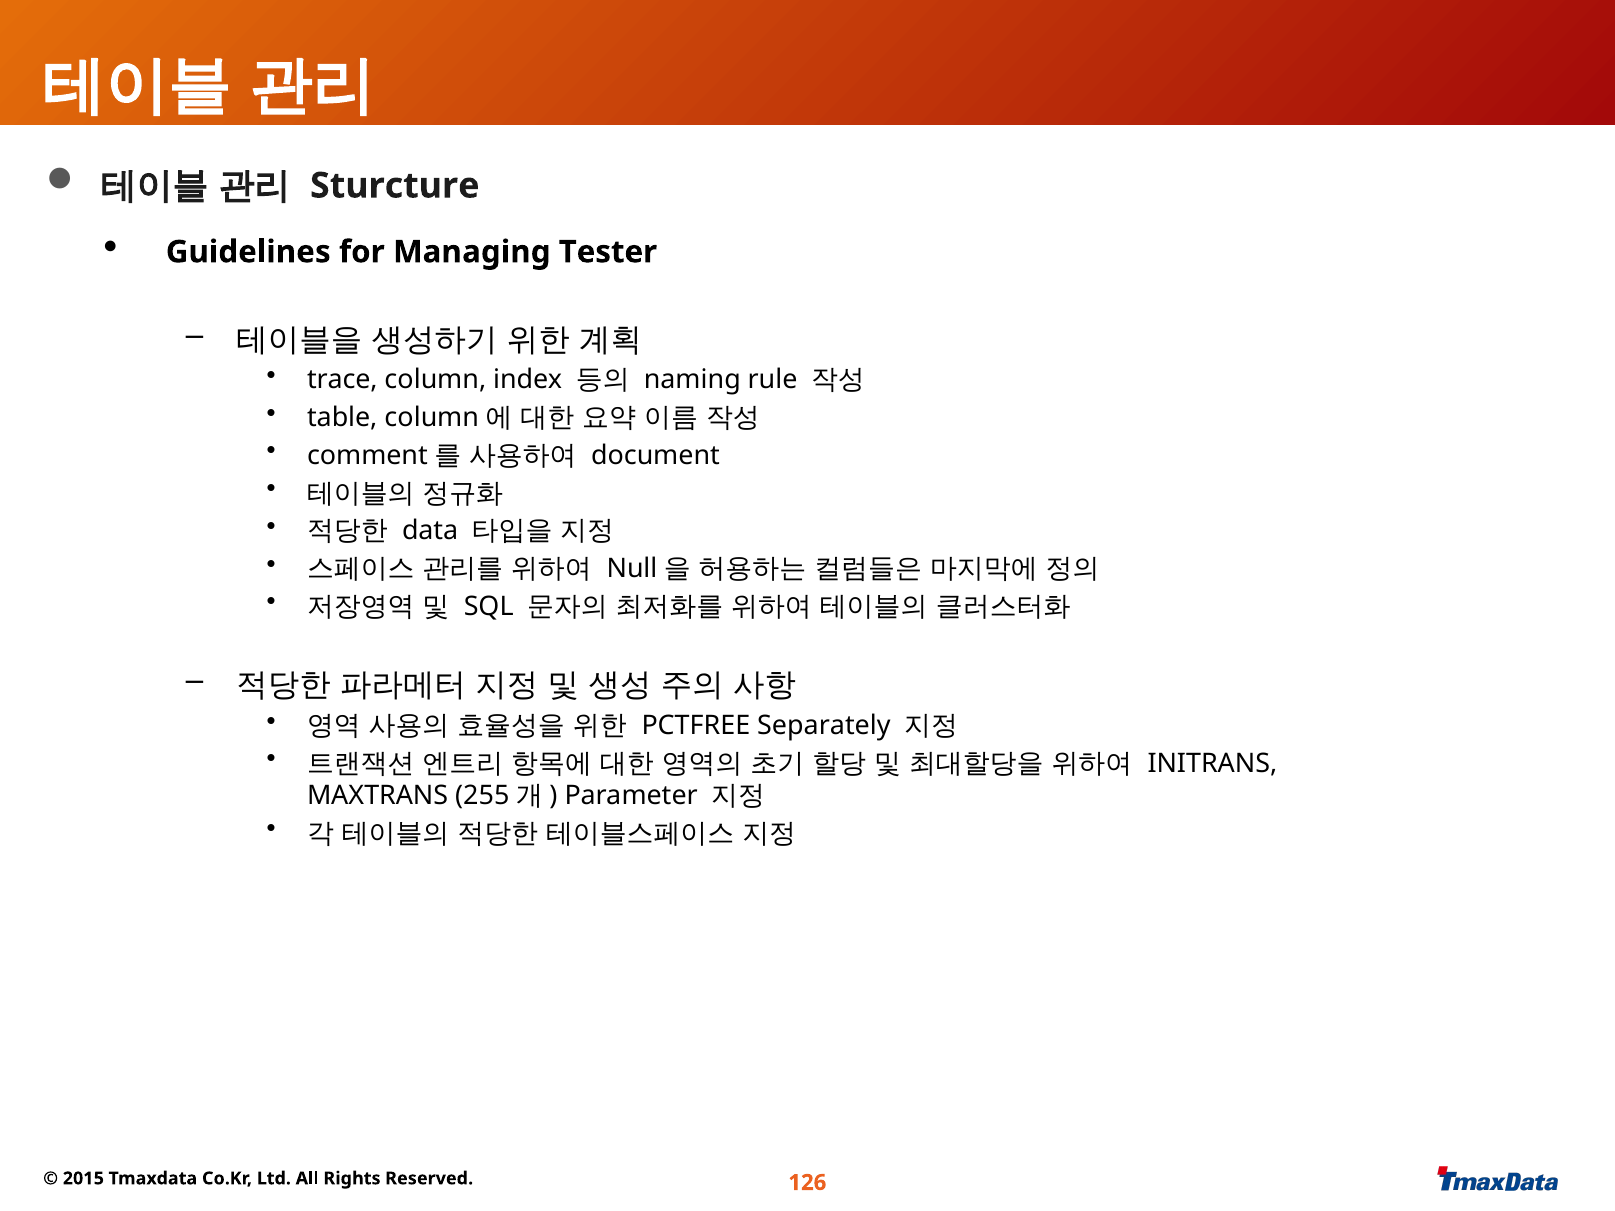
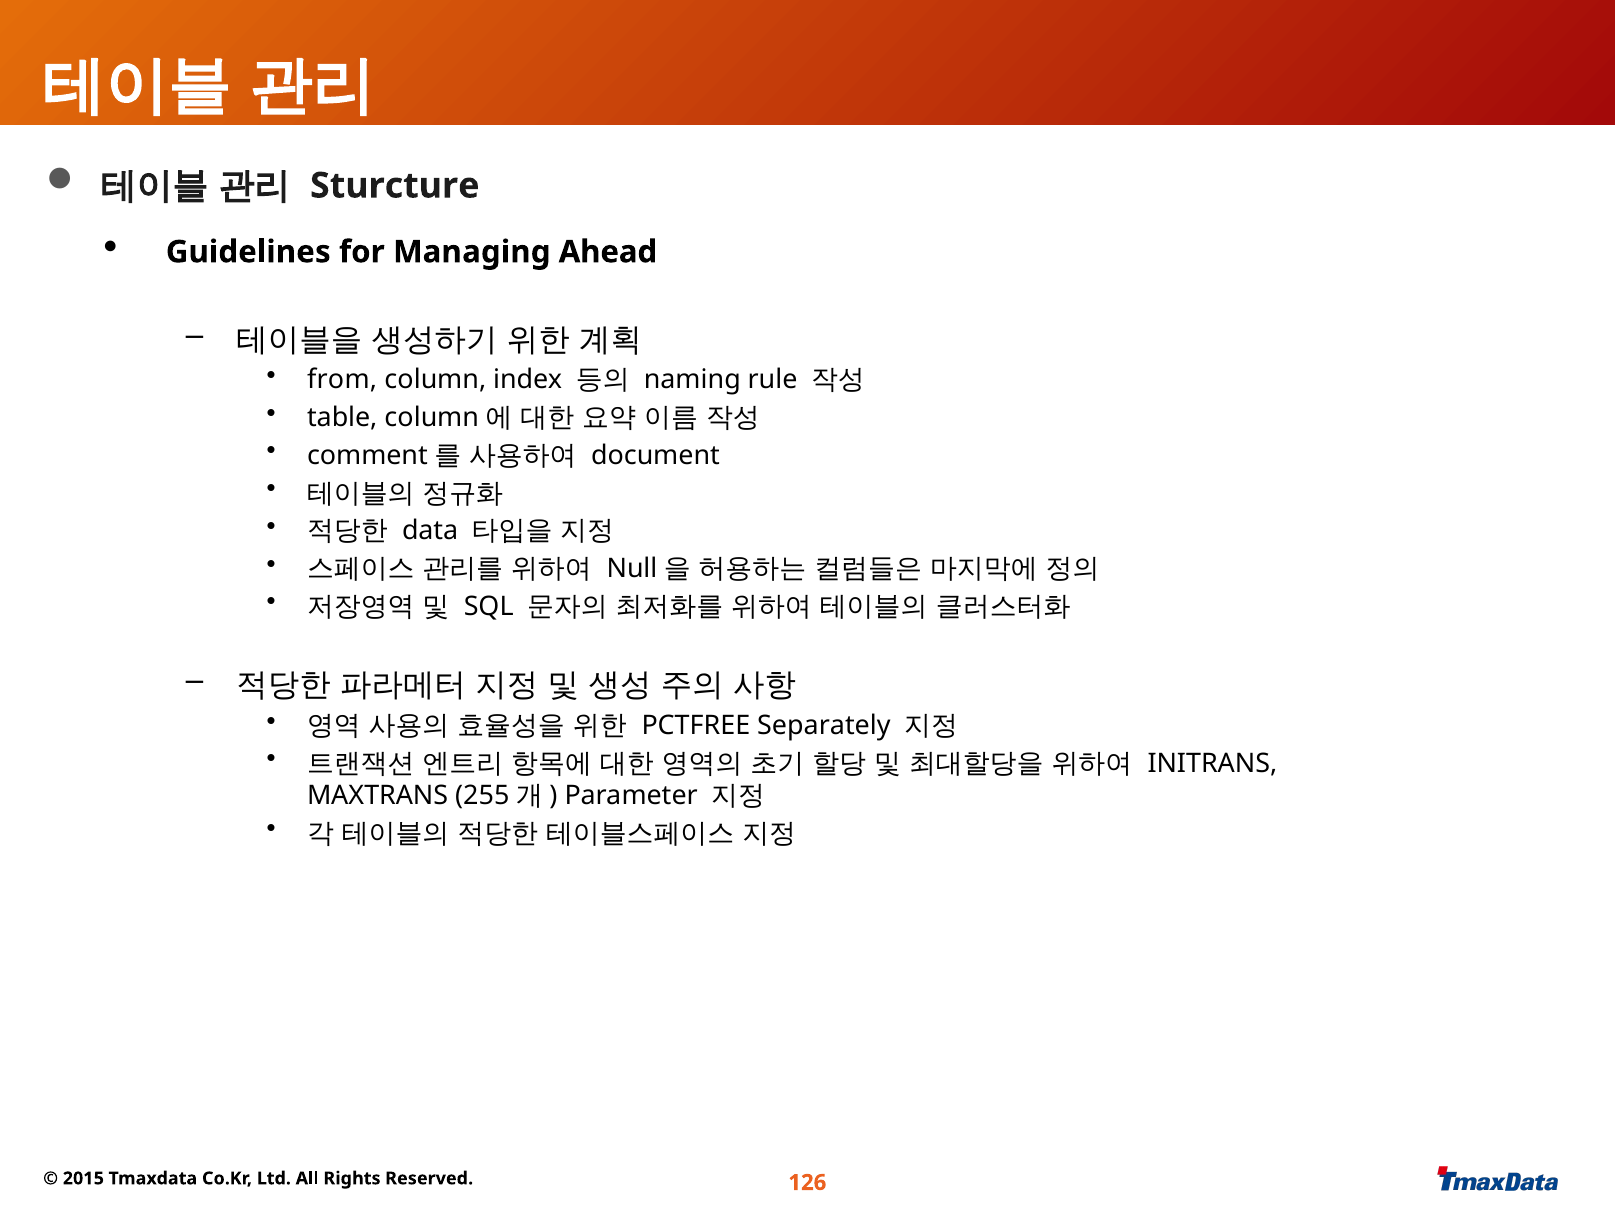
Tester: Tester -> Ahead
trace: trace -> from
